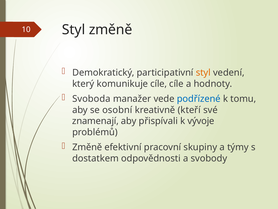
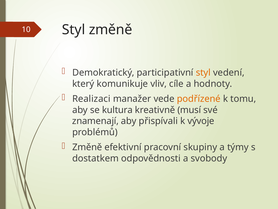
komunikuje cíle: cíle -> vliv
Svoboda: Svoboda -> Realizaci
podřízené colour: blue -> orange
osobní: osobní -> kultura
kteří: kteří -> musí
